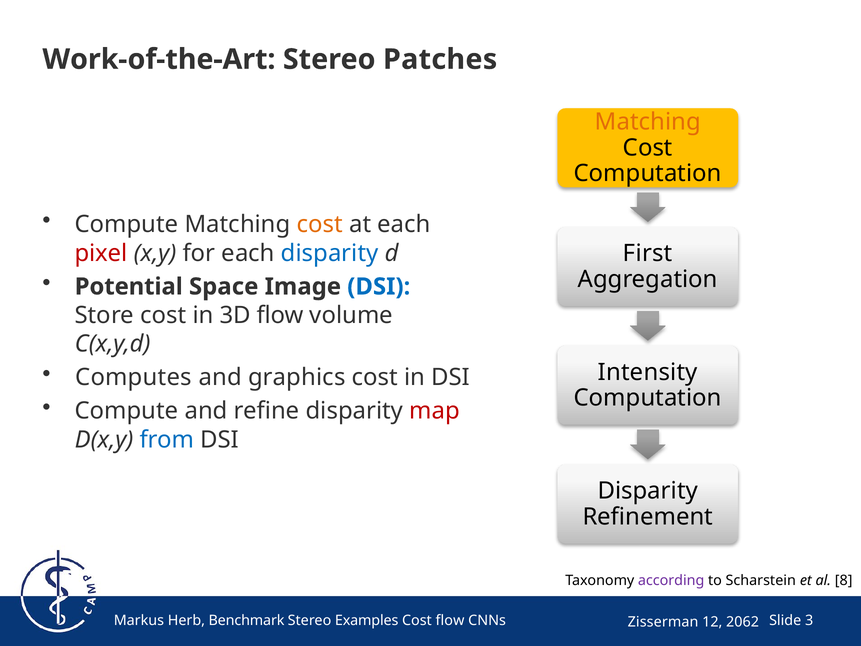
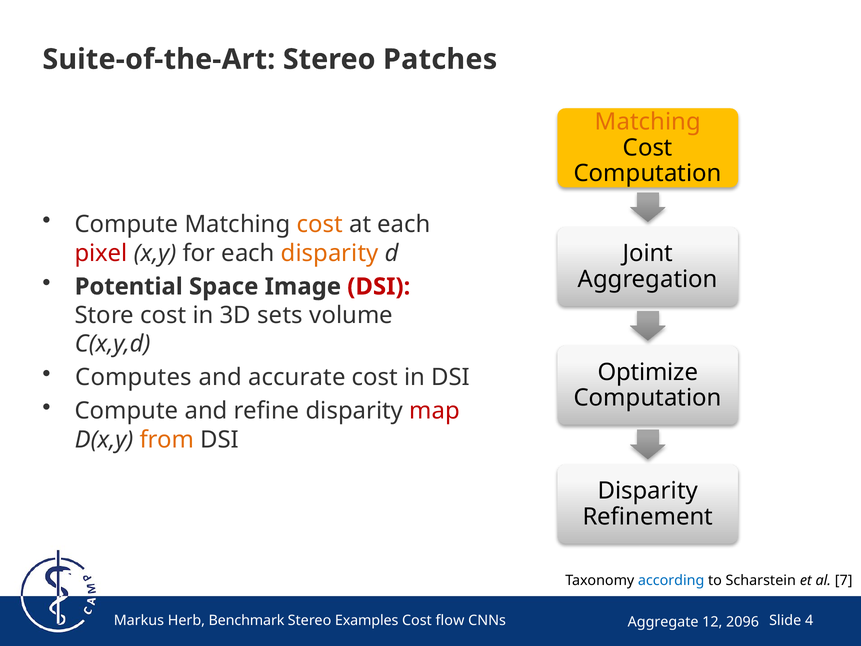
Work-of-the-Art: Work-of-the-Art -> Suite-of-the-Art
disparity at (330, 253) colour: blue -> orange
First: First -> Joint
DSI at (379, 287) colour: blue -> red
3D flow: flow -> sets
graphics: graphics -> accurate
Intensity: Intensity -> Optimize
from colour: blue -> orange
according colour: purple -> blue
8: 8 -> 7
Zisserman: Zisserman -> Aggregate
2062: 2062 -> 2096
3: 3 -> 4
